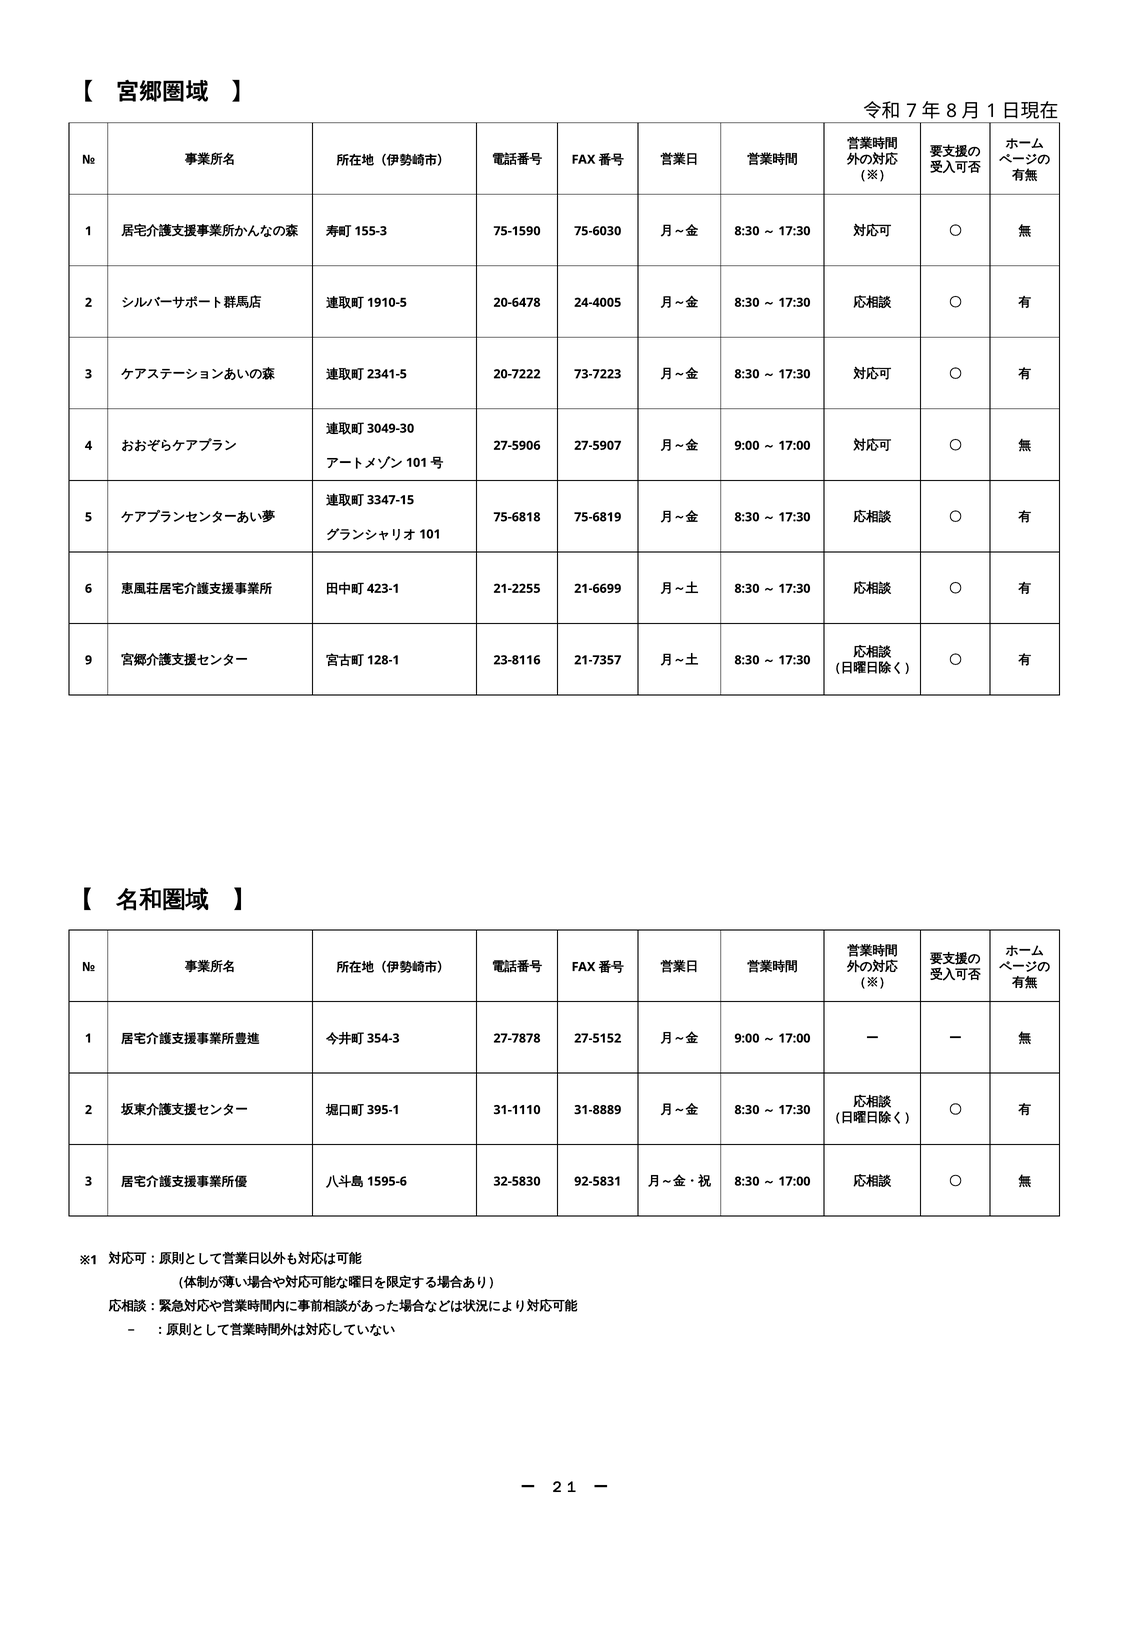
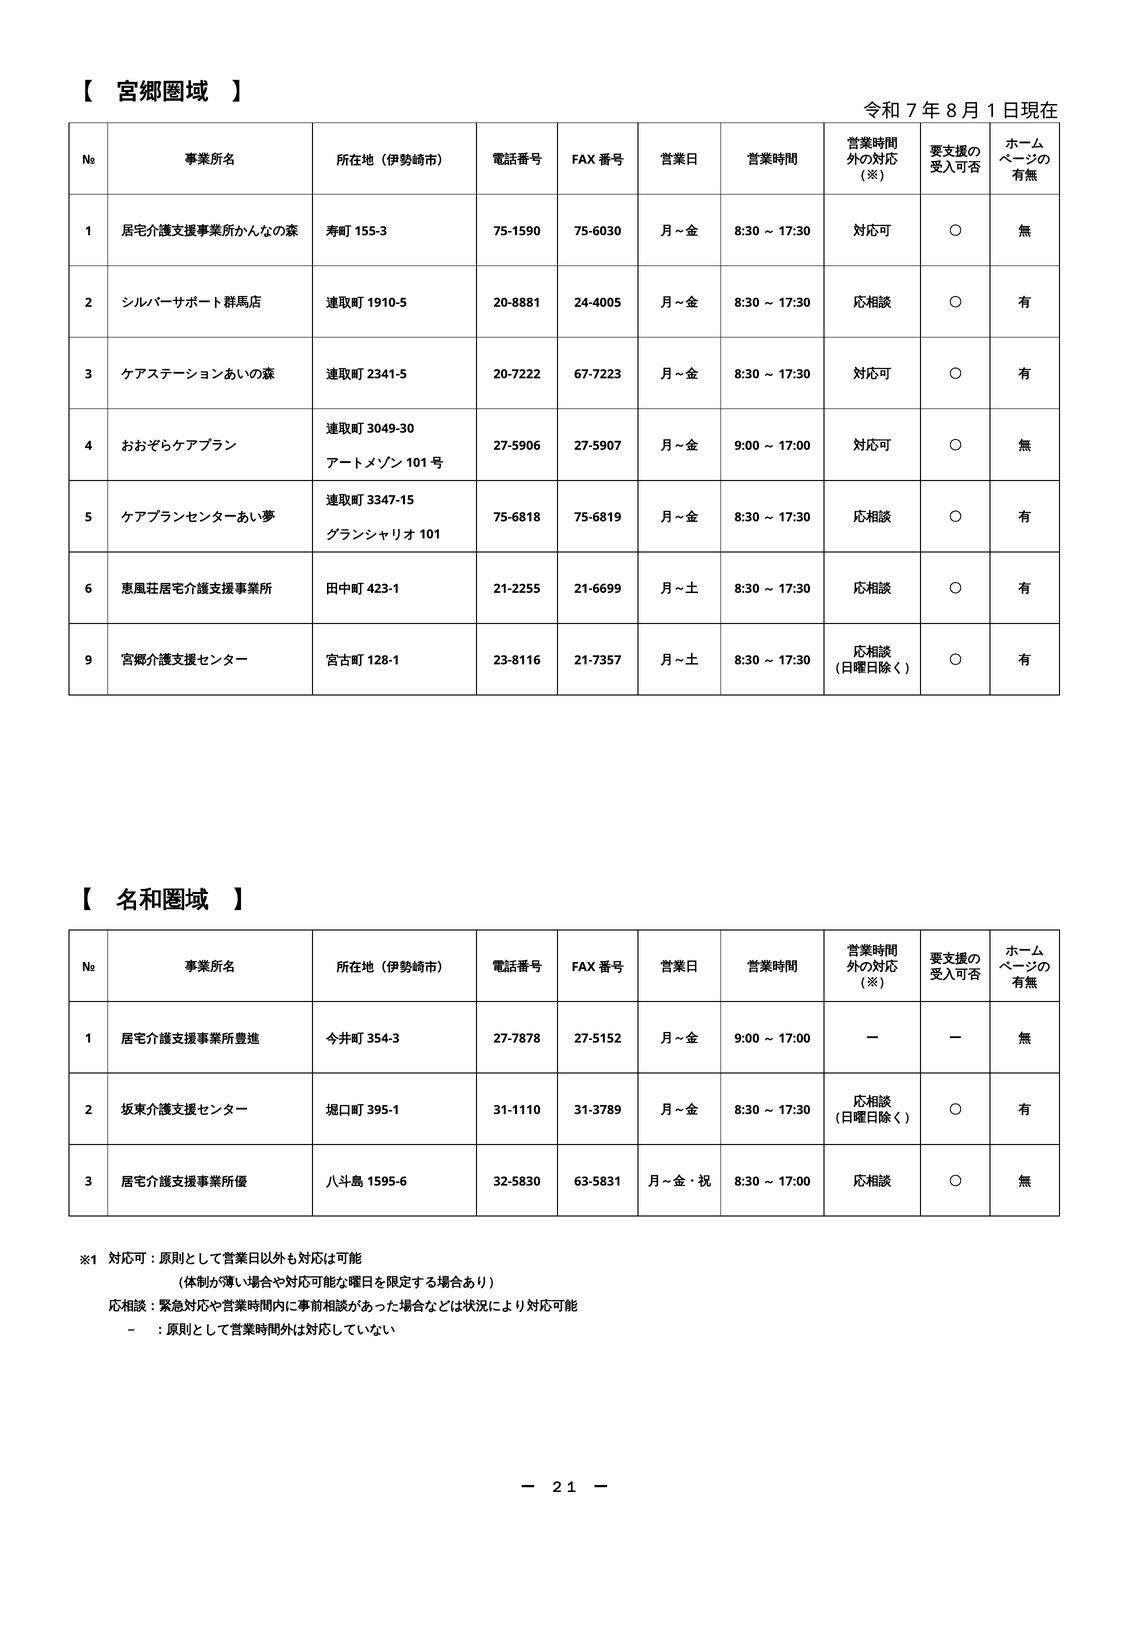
20-6478: 20-6478 -> 20-8881
73-7223: 73-7223 -> 67-7223
31-8889: 31-8889 -> 31-3789
92-5831: 92-5831 -> 63-5831
